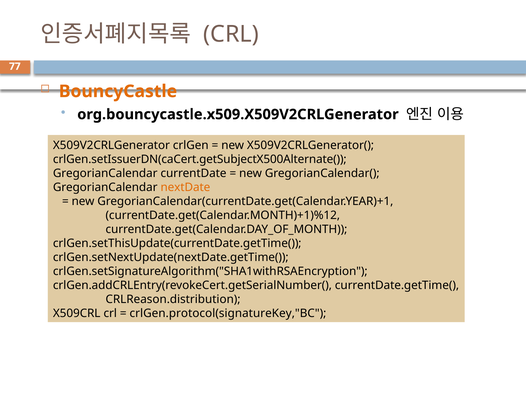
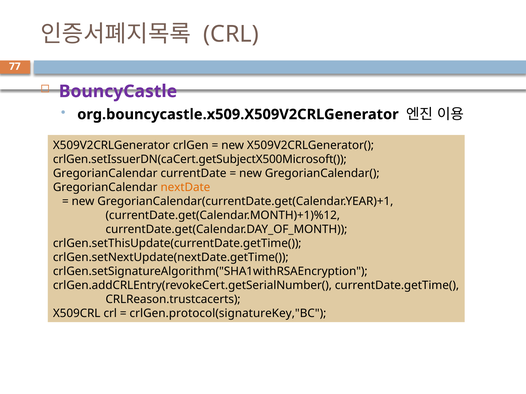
BouncyCastle colour: orange -> purple
crlGen.setIssuerDN(caCert.getSubjectX500Alternate(: crlGen.setIssuerDN(caCert.getSubjectX500Alternate( -> crlGen.setIssuerDN(caCert.getSubjectX500Microsoft(
CRLReason.distribution: CRLReason.distribution -> CRLReason.trustcacerts
